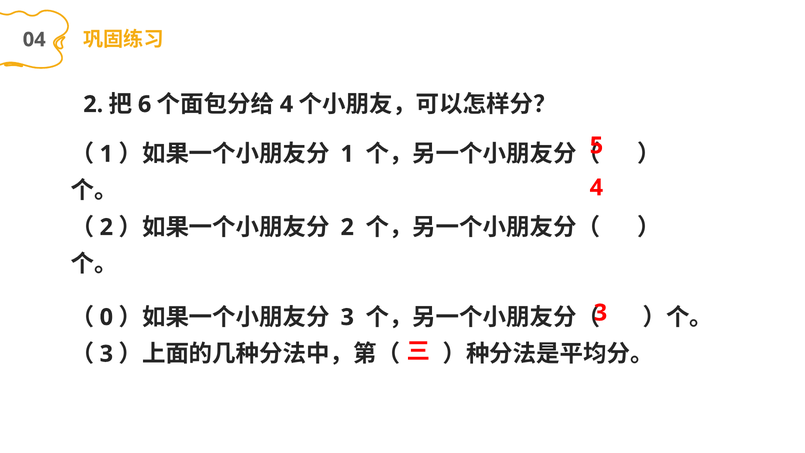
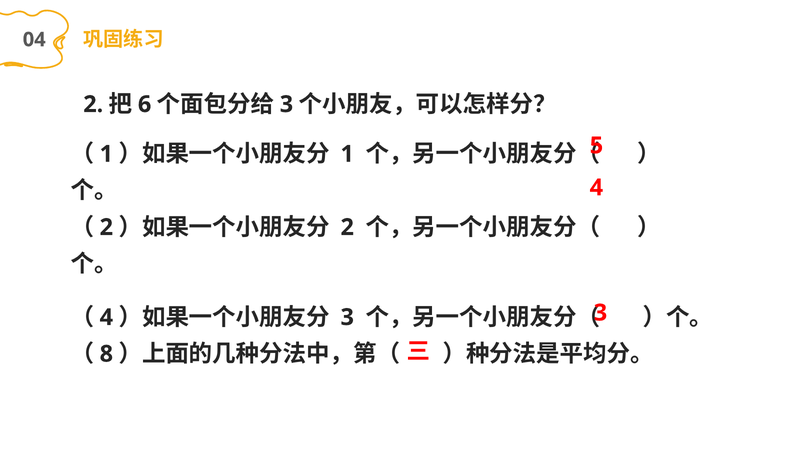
4 at (286, 104): 4 -> 3
0 at (106, 317): 0 -> 4
3 at (106, 354): 3 -> 8
